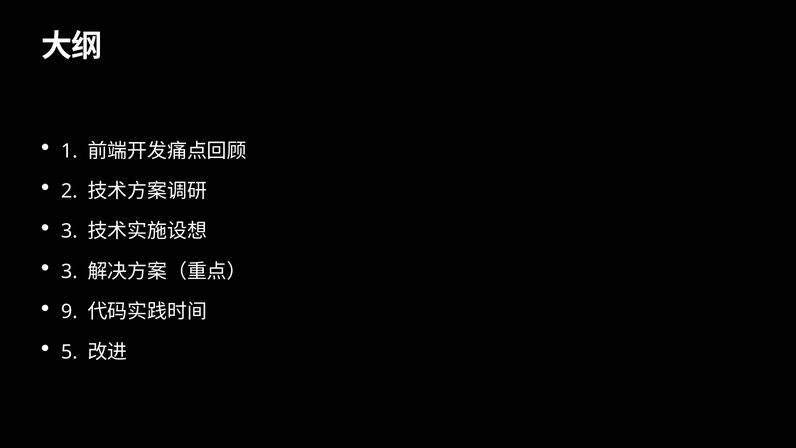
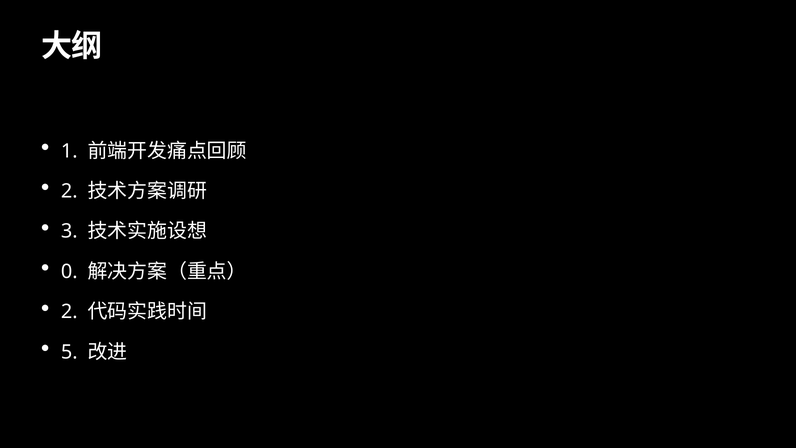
3 at (69, 271): 3 -> 0
9 at (69, 312): 9 -> 2
